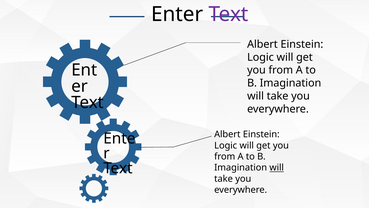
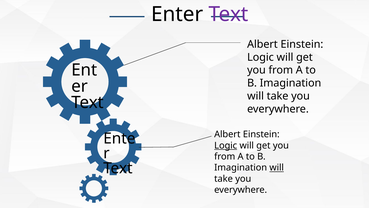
Logic at (226, 145) underline: none -> present
